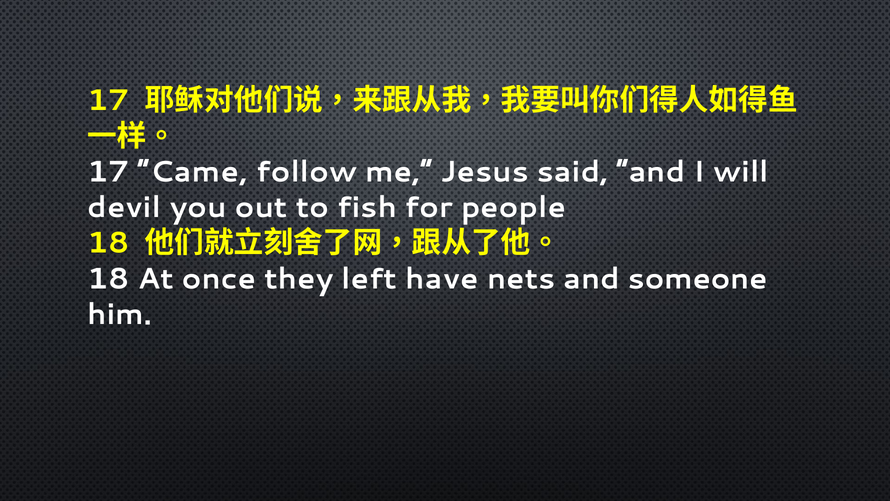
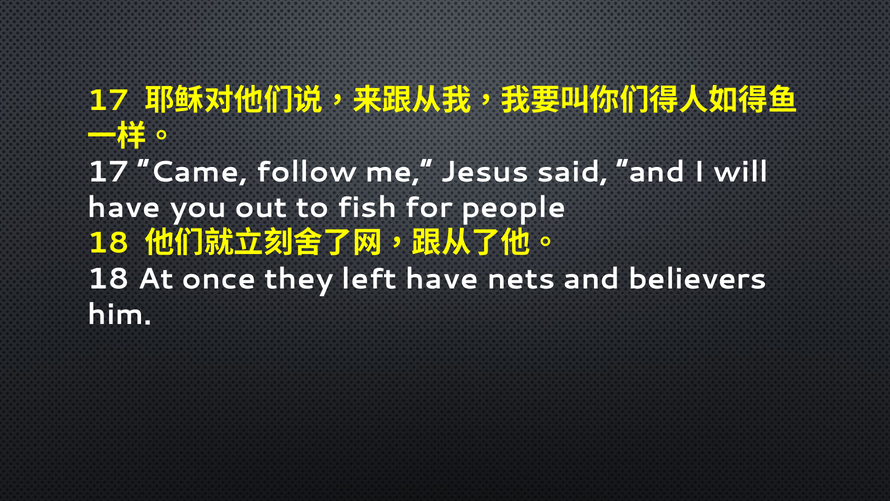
devil at (124, 207): devil -> have
someone: someone -> believers
